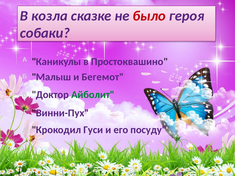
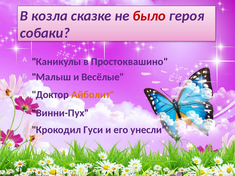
Бегемот: Бегемот -> Весёлые
Айболит colour: green -> orange
посуду: посуду -> унесли
